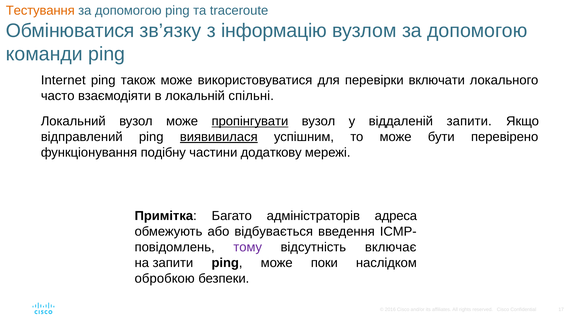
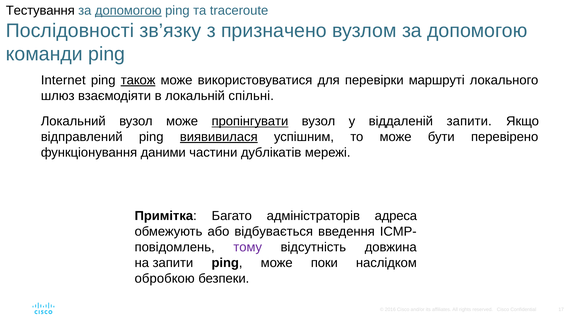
Тестування colour: orange -> black
допомогою at (128, 11) underline: none -> present
Обмінюватися: Обмінюватися -> Послідовності
інформацію: інформацію -> призначено
також underline: none -> present
включати: включати -> маршруті
часто: часто -> шлюз
подібну: подібну -> даними
додаткову: додаткову -> дублікатів
включає: включає -> довжина
